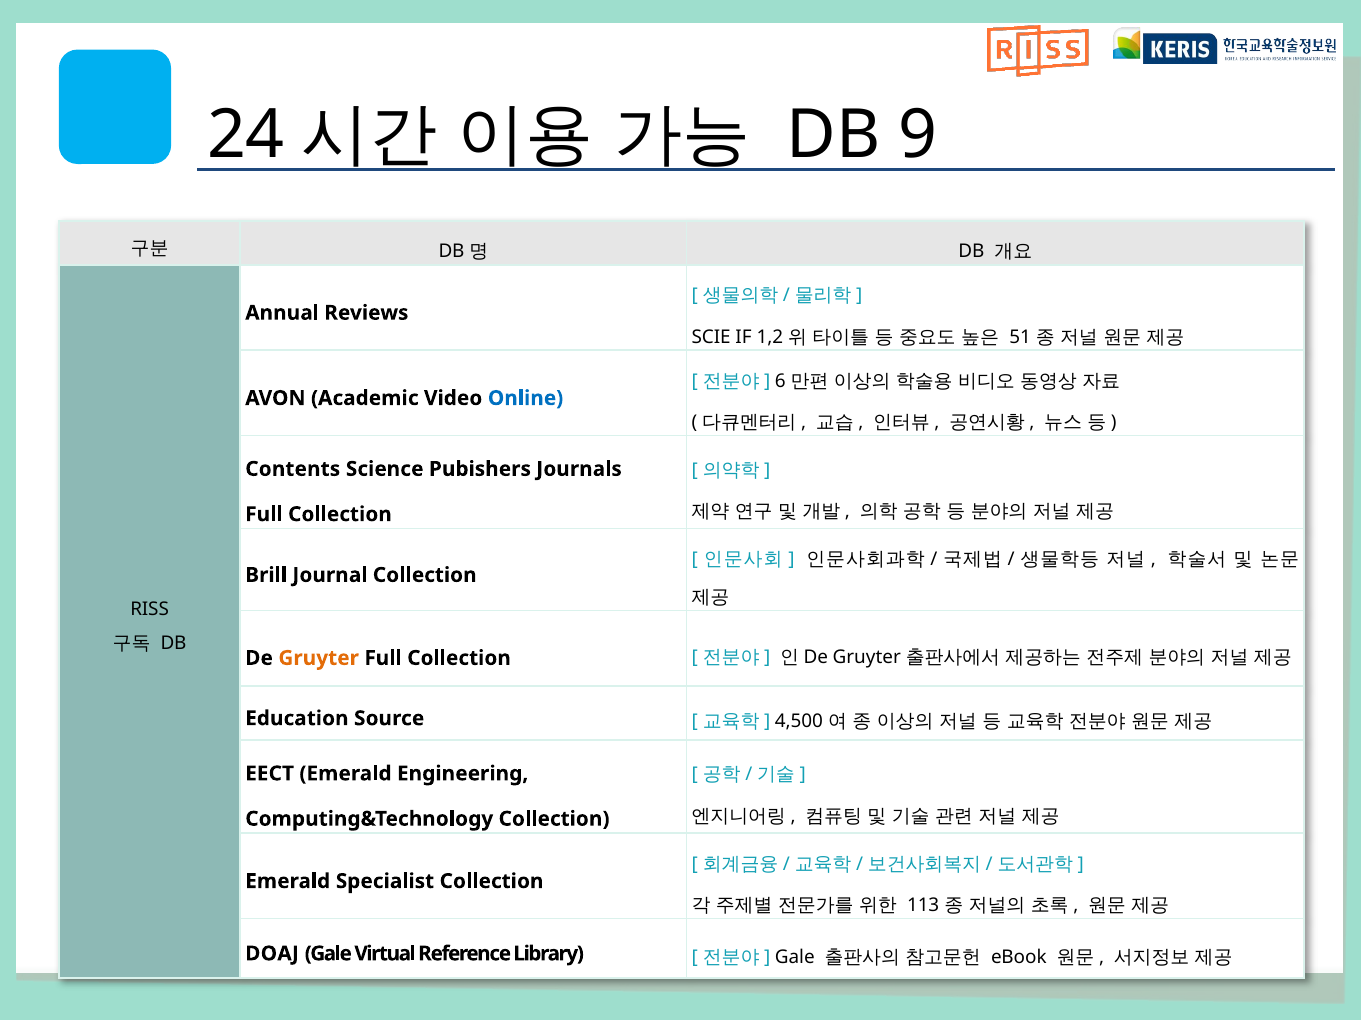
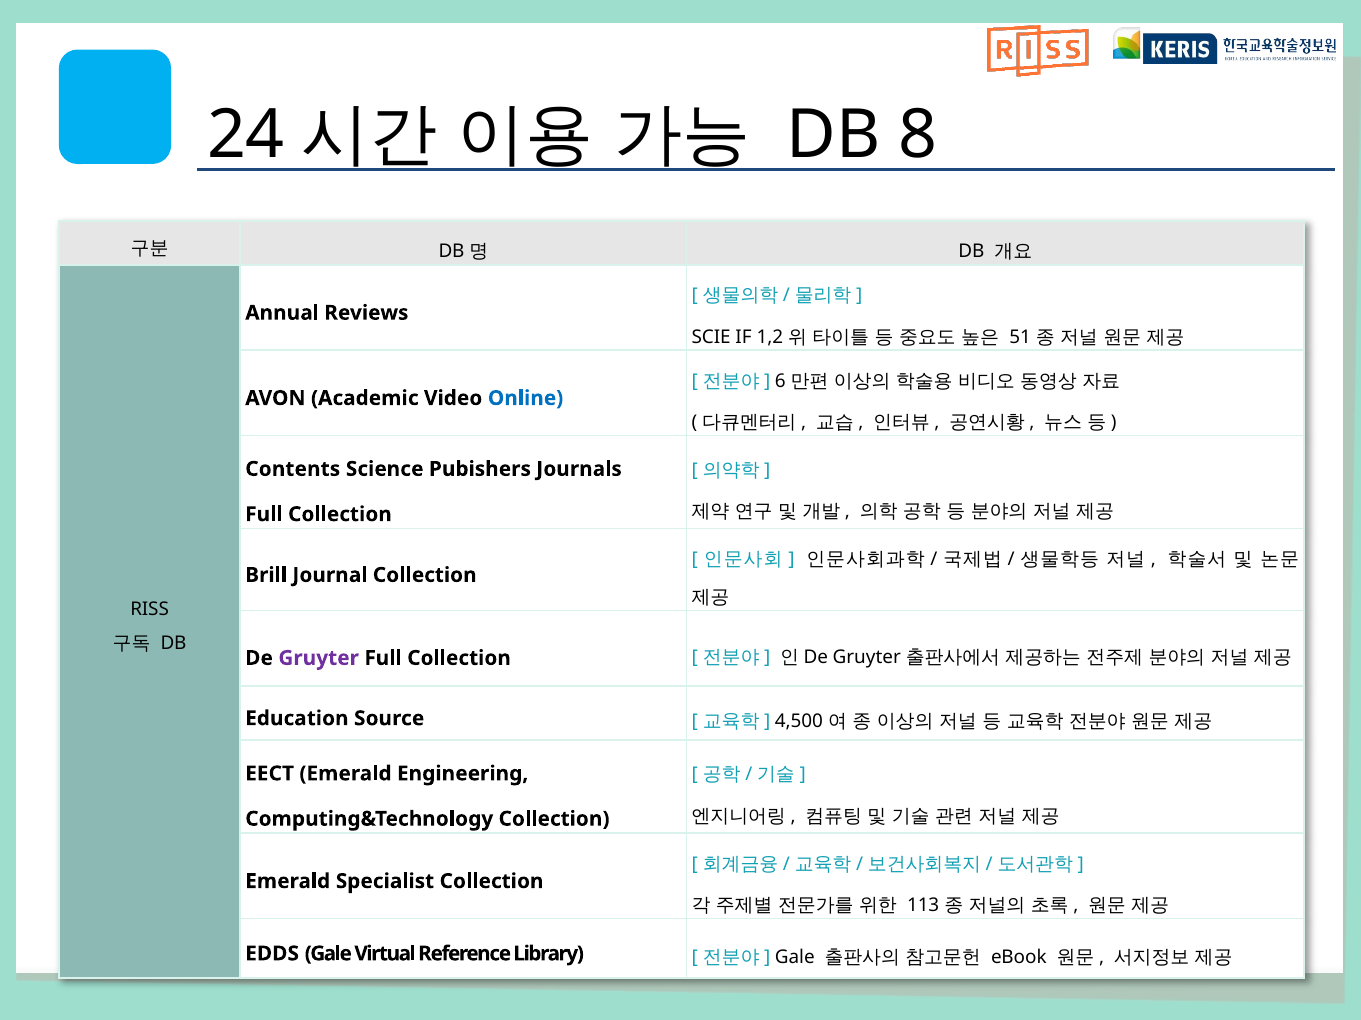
9: 9 -> 8
Gruyter at (319, 659) colour: orange -> purple
DOAJ: DOAJ -> EDDS
